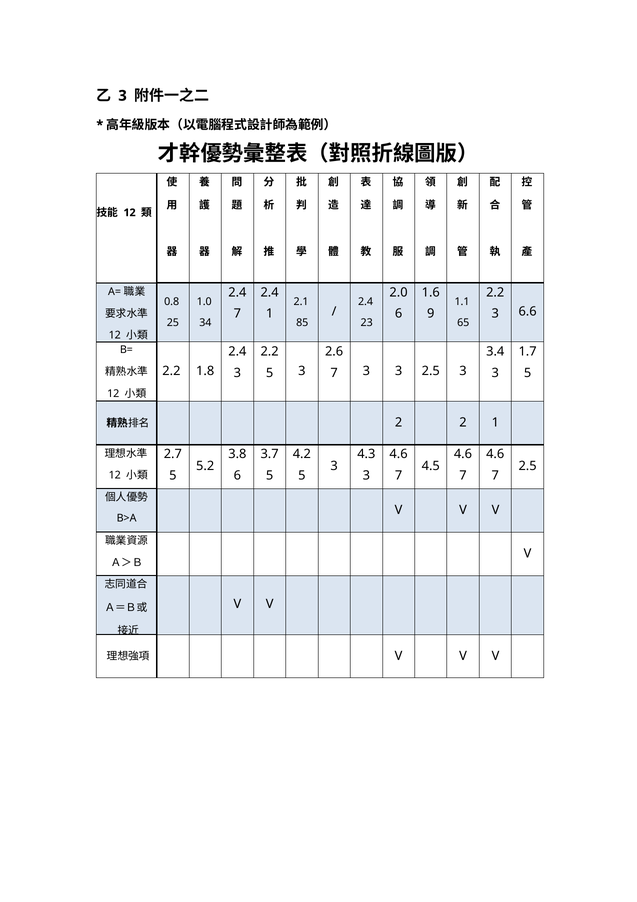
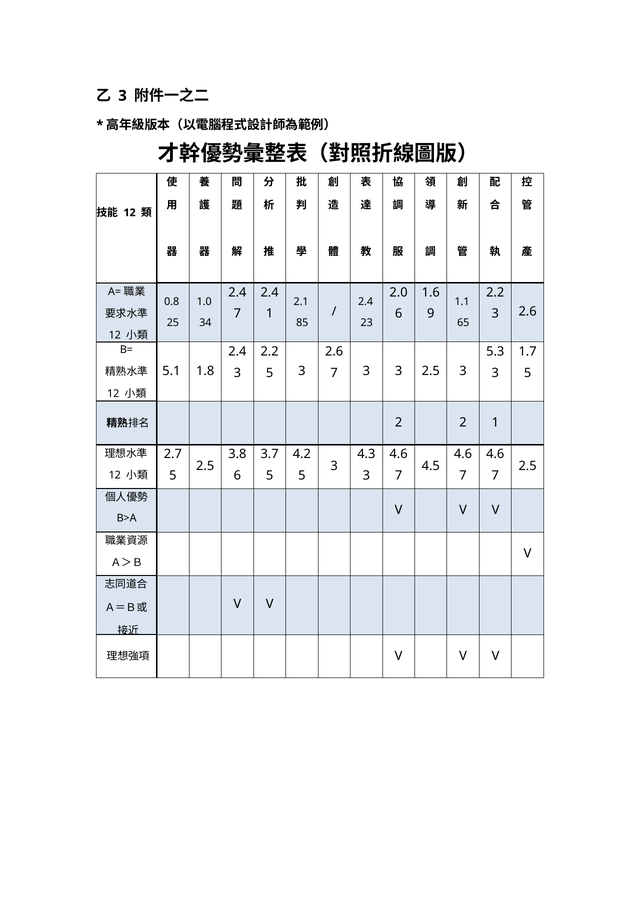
6.6 at (528, 311): 6.6 -> 2.6
3.4: 3.4 -> 5.3
2.2 at (171, 371): 2.2 -> 5.1
5.2 at (205, 466): 5.2 -> 2.5
